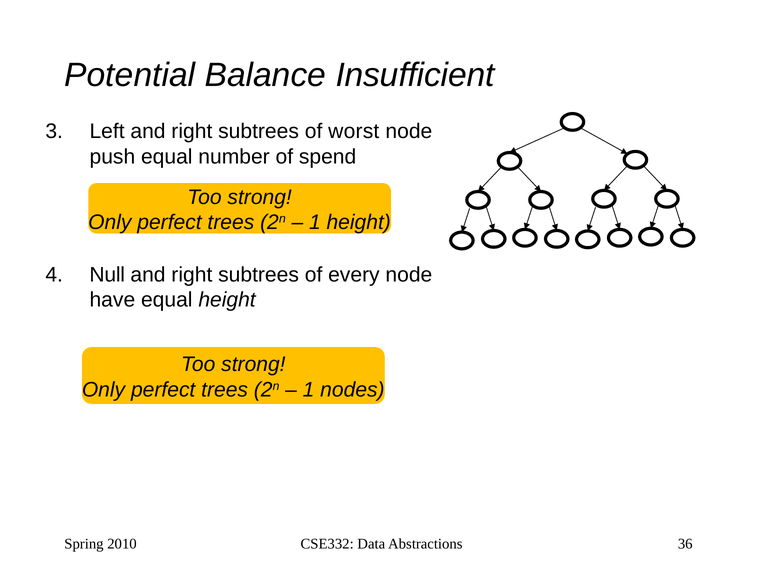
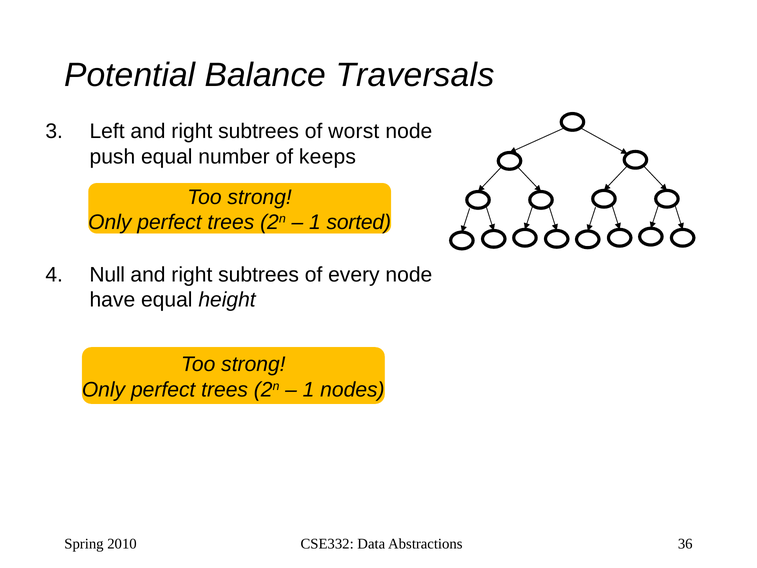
Insufficient: Insufficient -> Traversals
spend: spend -> keeps
1 height: height -> sorted
